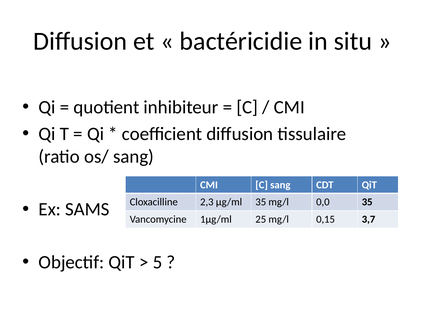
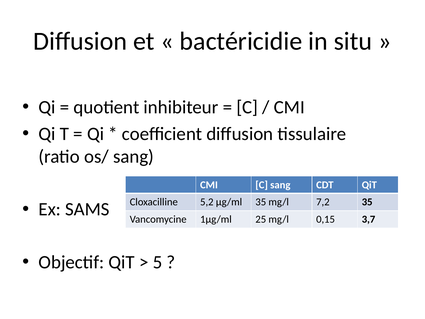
2,3: 2,3 -> 5,2
0,0: 0,0 -> 7,2
